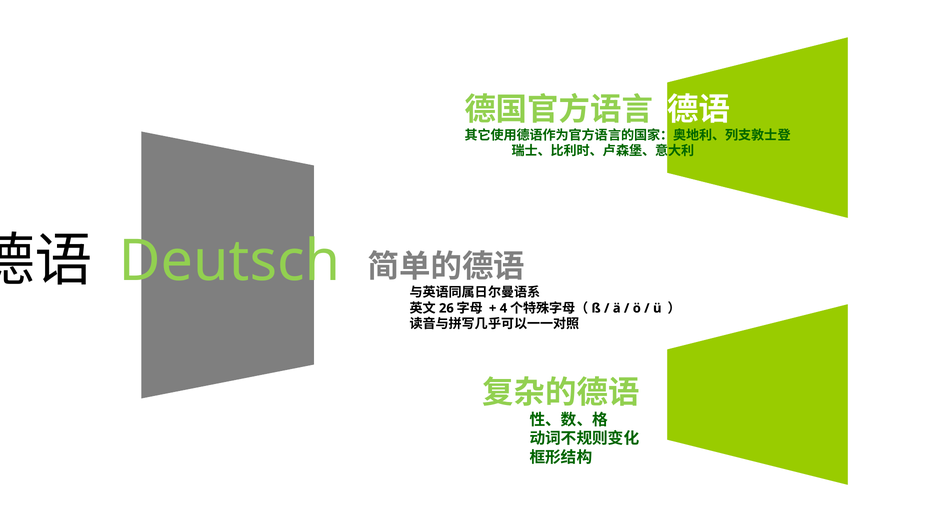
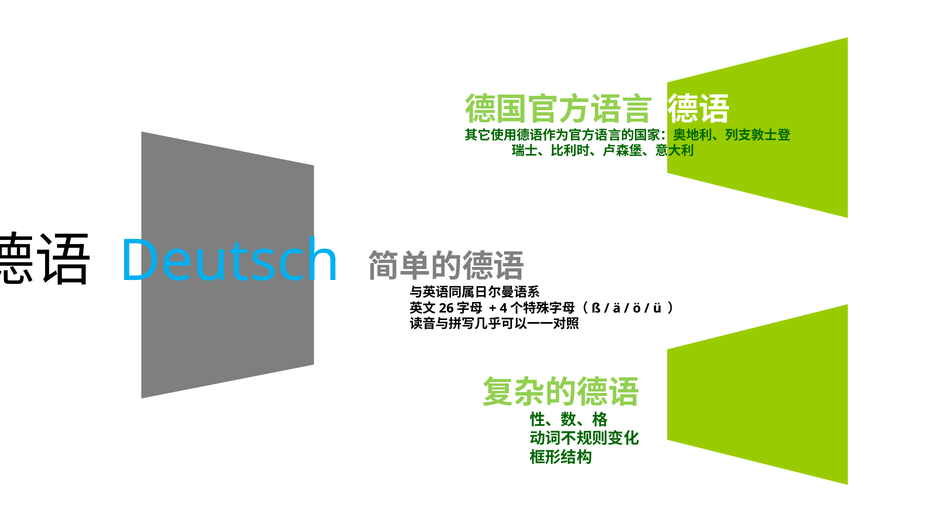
Deutsch colour: light green -> light blue
